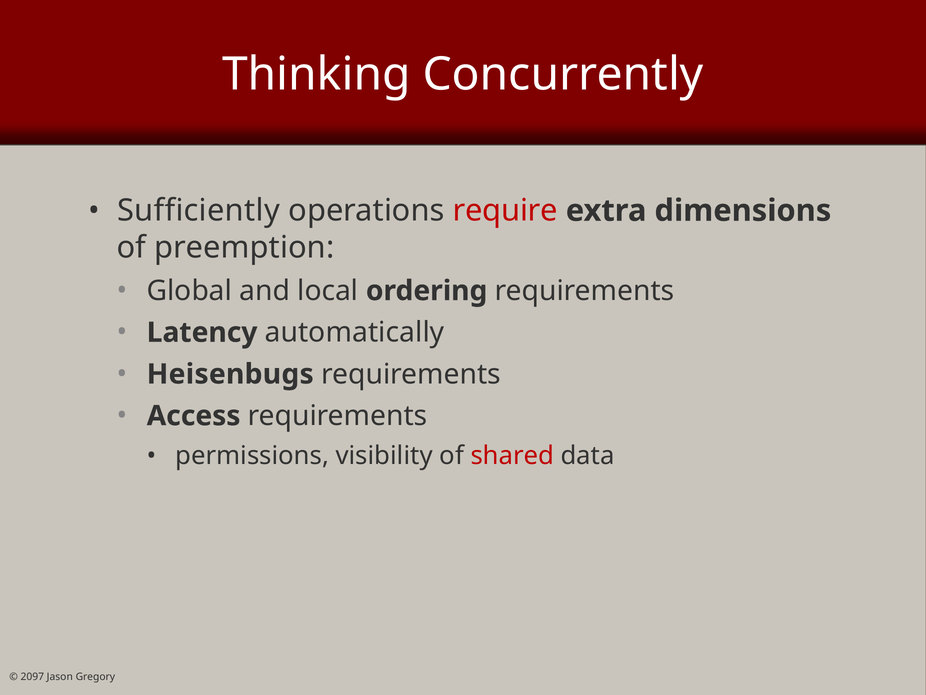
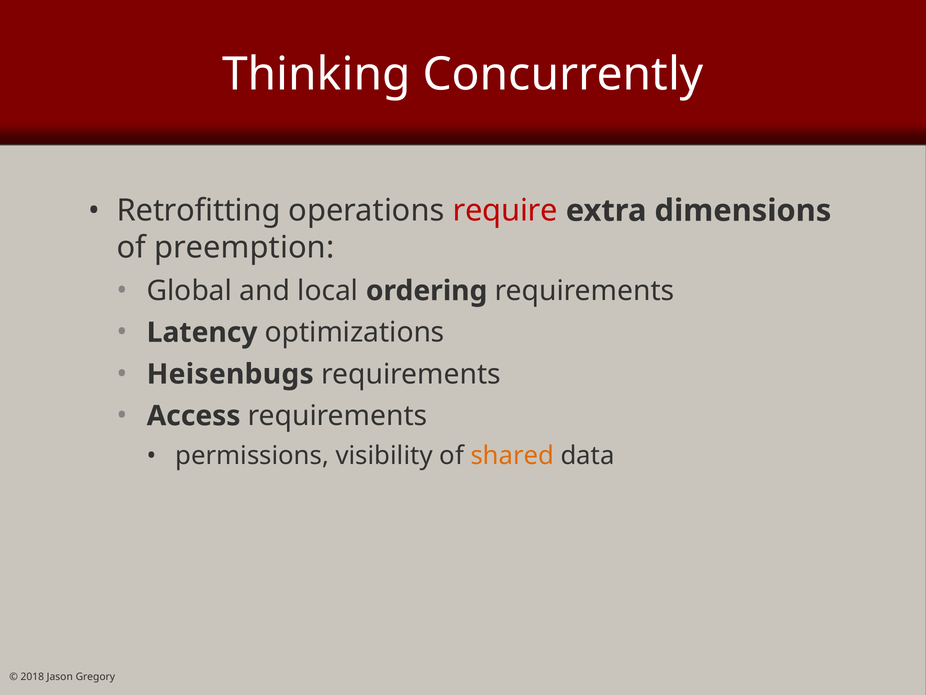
Sufficiently: Sufficiently -> Retrofitting
automatically: automatically -> optimizations
shared colour: red -> orange
2097: 2097 -> 2018
